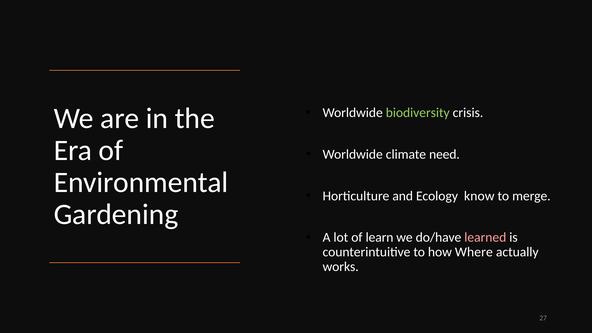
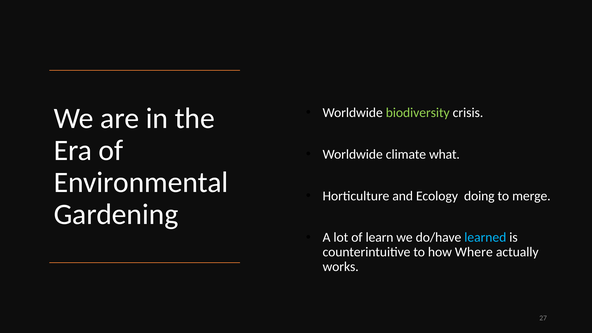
need: need -> what
know: know -> doing
learned colour: pink -> light blue
